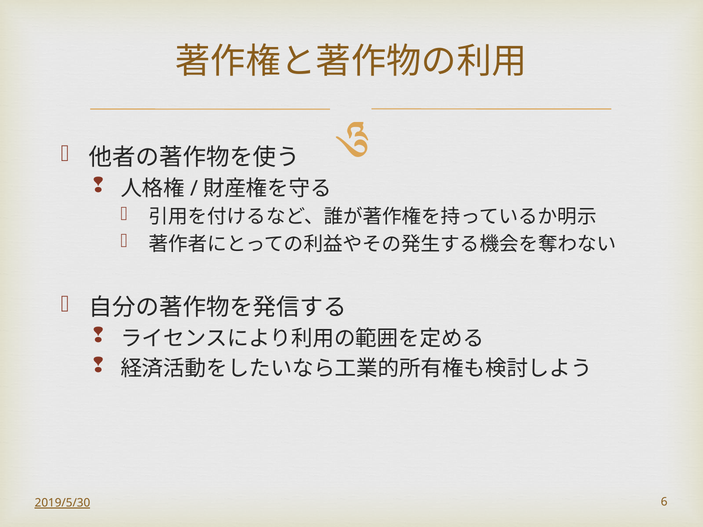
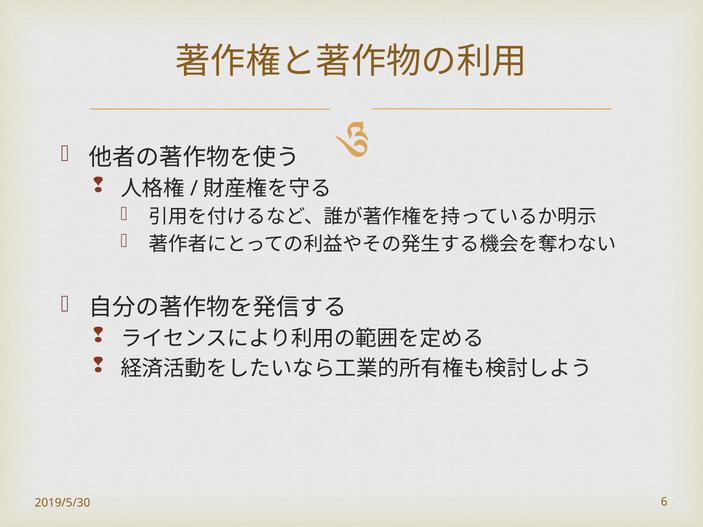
2019/5/30 underline: present -> none
